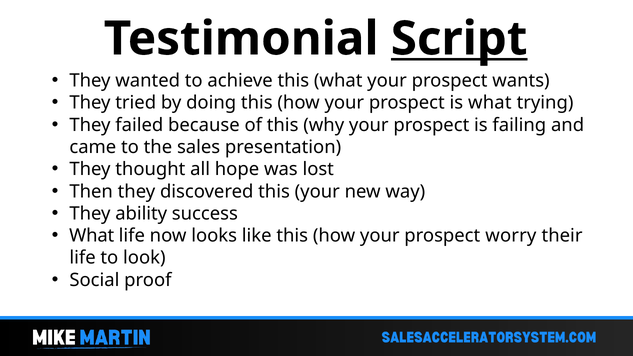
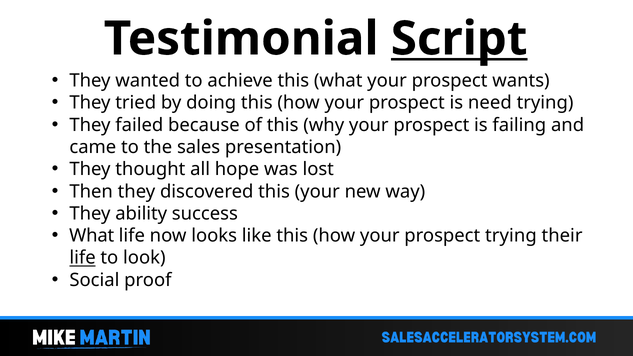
is what: what -> need
prospect worry: worry -> trying
life at (83, 258) underline: none -> present
